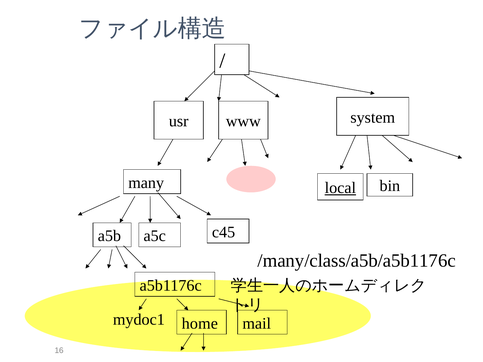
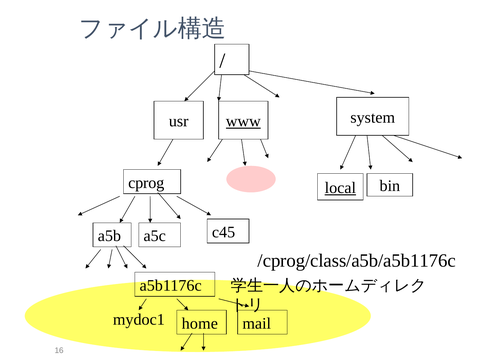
www underline: none -> present
many: many -> cprog
/many/class/a5b/a5b1176c: /many/class/a5b/a5b1176c -> /cprog/class/a5b/a5b1176c
